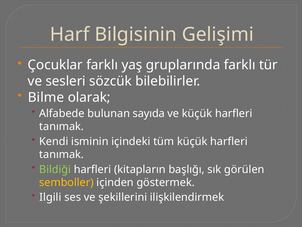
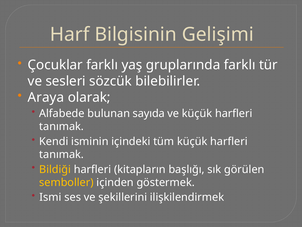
Bilme: Bilme -> Araya
Bildiği colour: light green -> yellow
Ilgili: Ilgili -> Ismi
